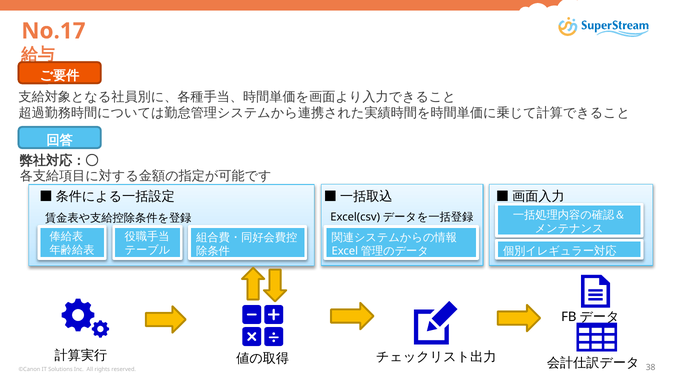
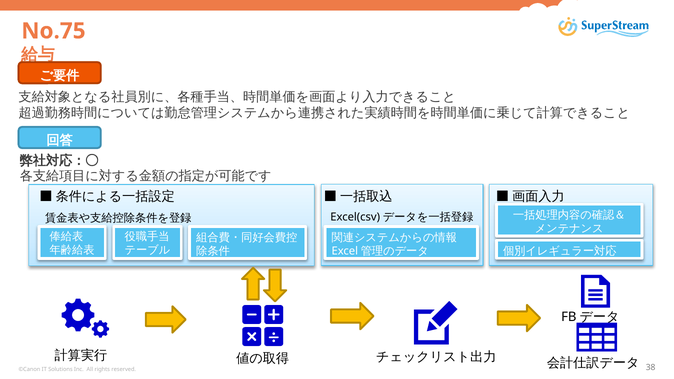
No.17: No.17 -> No.75
